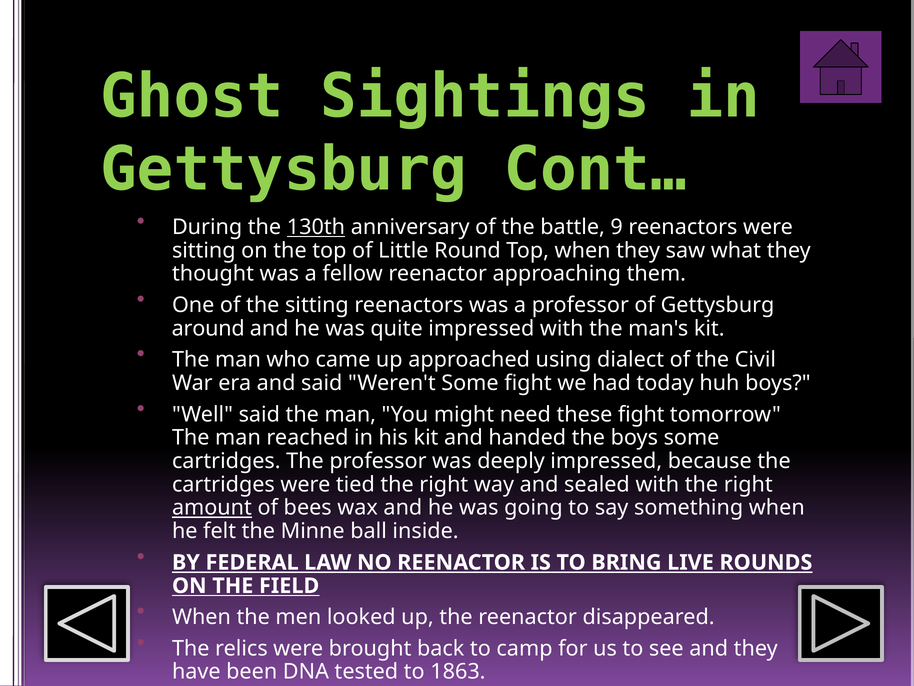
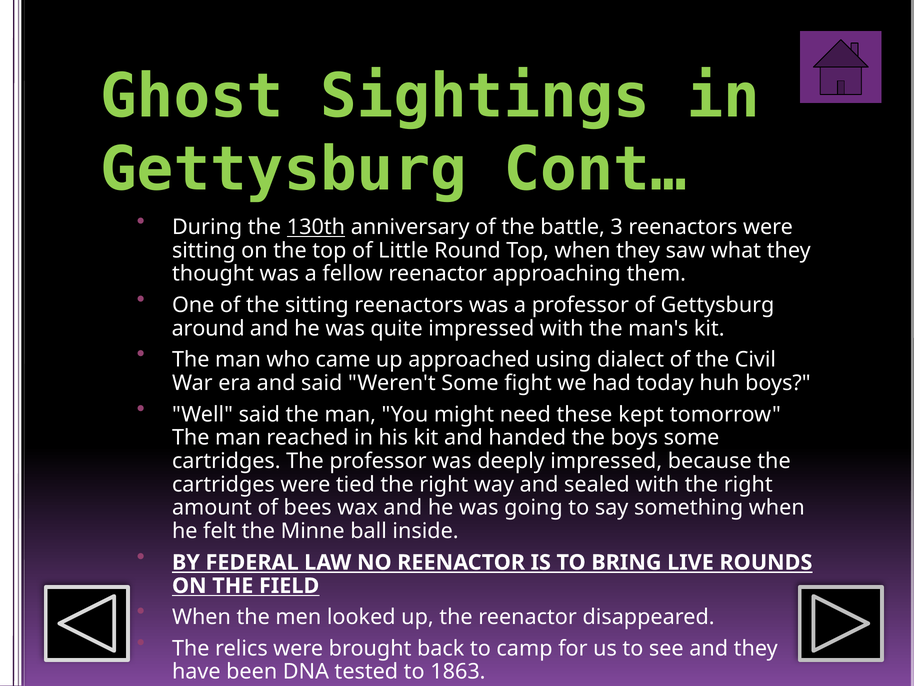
9: 9 -> 3
these fight: fight -> kept
amount underline: present -> none
